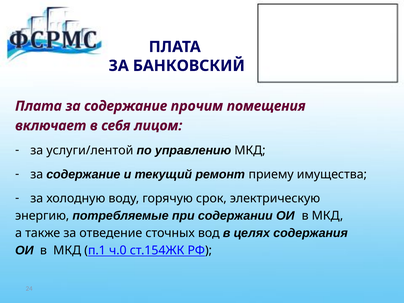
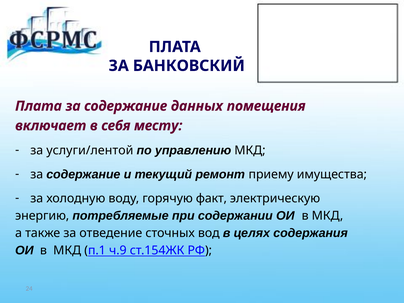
прочим: прочим -> данных
лицом: лицом -> месту
срок: срок -> факт
ч.0: ч.0 -> ч.9
